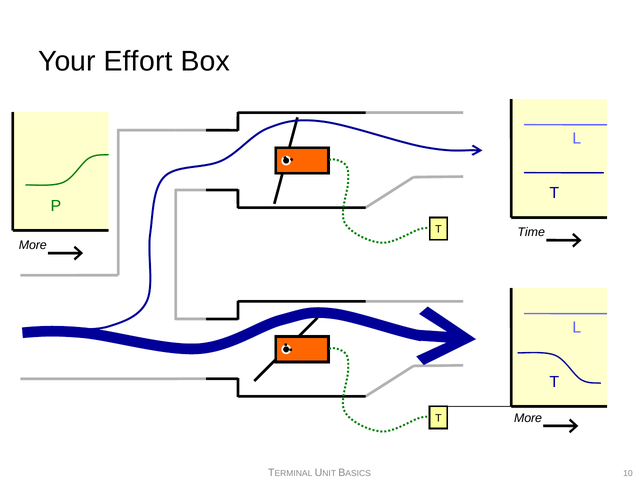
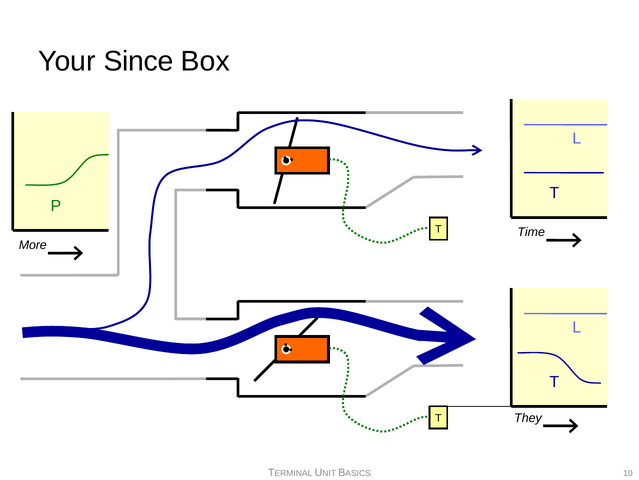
Effort: Effort -> Since
More at (528, 417): More -> They
